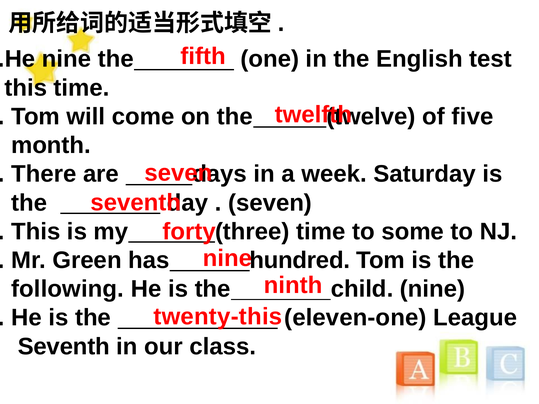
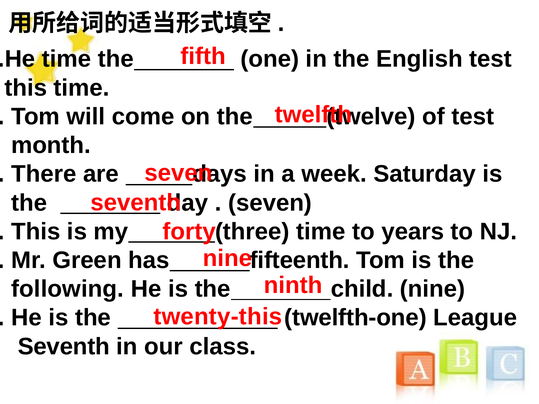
nine at (67, 59): nine -> time
of five: five -> test
some: some -> years
hundred: hundred -> fifteenth
eleven-one: eleven-one -> twelfth-one
